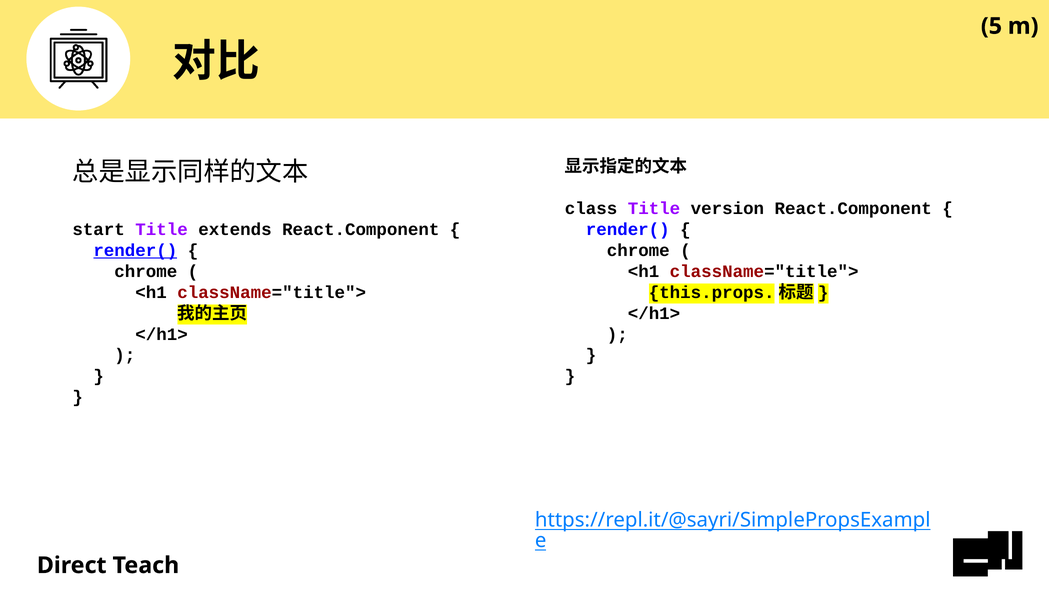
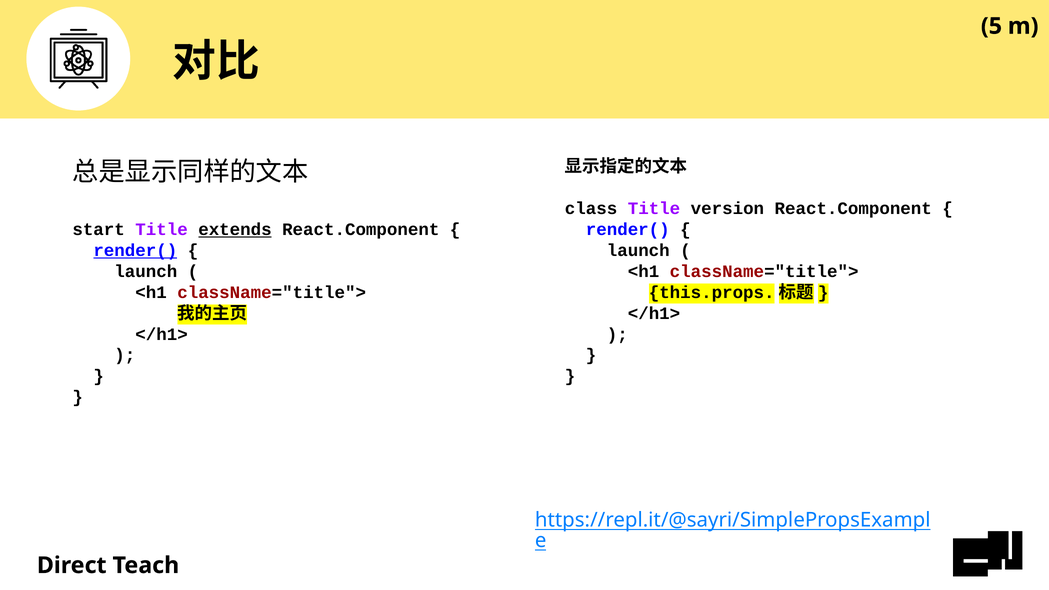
extends underline: none -> present
chrome at (638, 250): chrome -> launch
chrome at (146, 271): chrome -> launch
